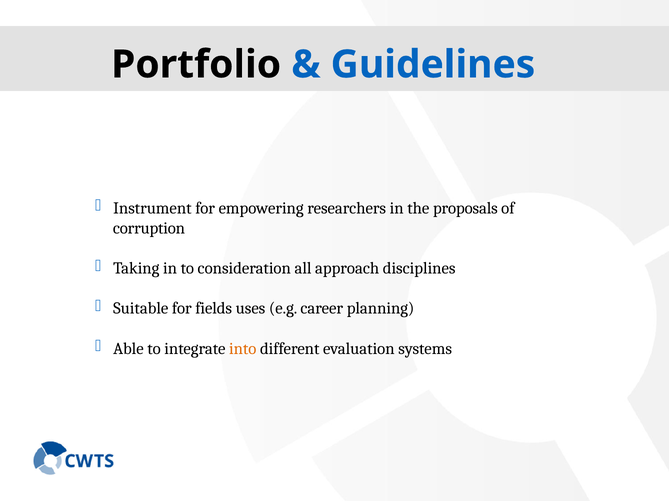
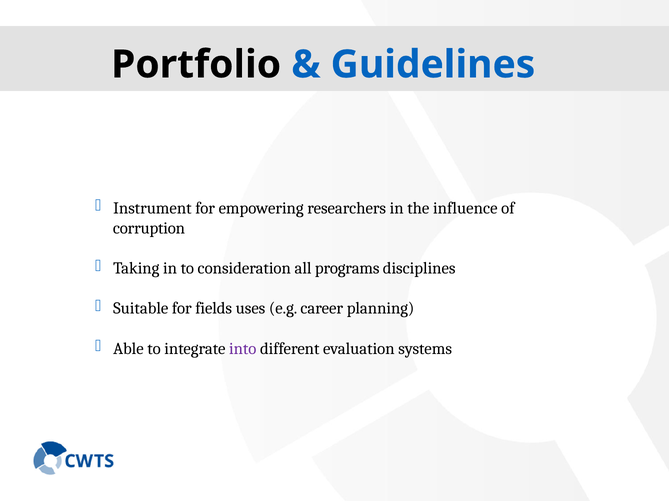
proposals: proposals -> influence
approach: approach -> programs
into colour: orange -> purple
